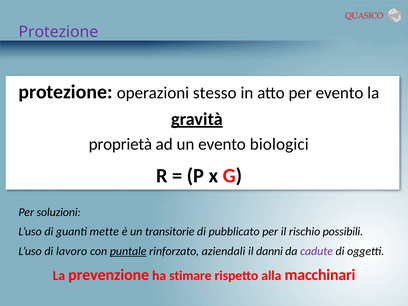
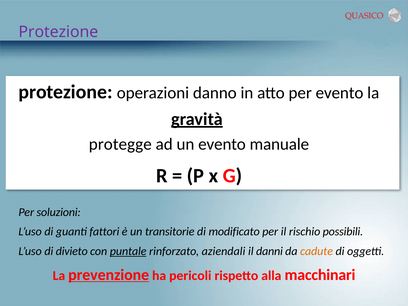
stesso: stesso -> danno
proprietà: proprietà -> protegge
biologici: biologici -> manuale
mette: mette -> fattori
pubblicato: pubblicato -> modificato
lavoro: lavoro -> divieto
cadute colour: purple -> orange
prevenzione underline: none -> present
stimare: stimare -> pericoli
